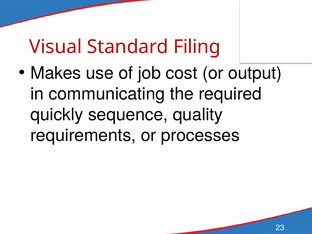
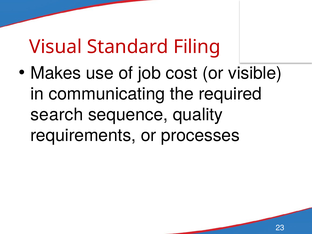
output: output -> visible
quickly: quickly -> search
